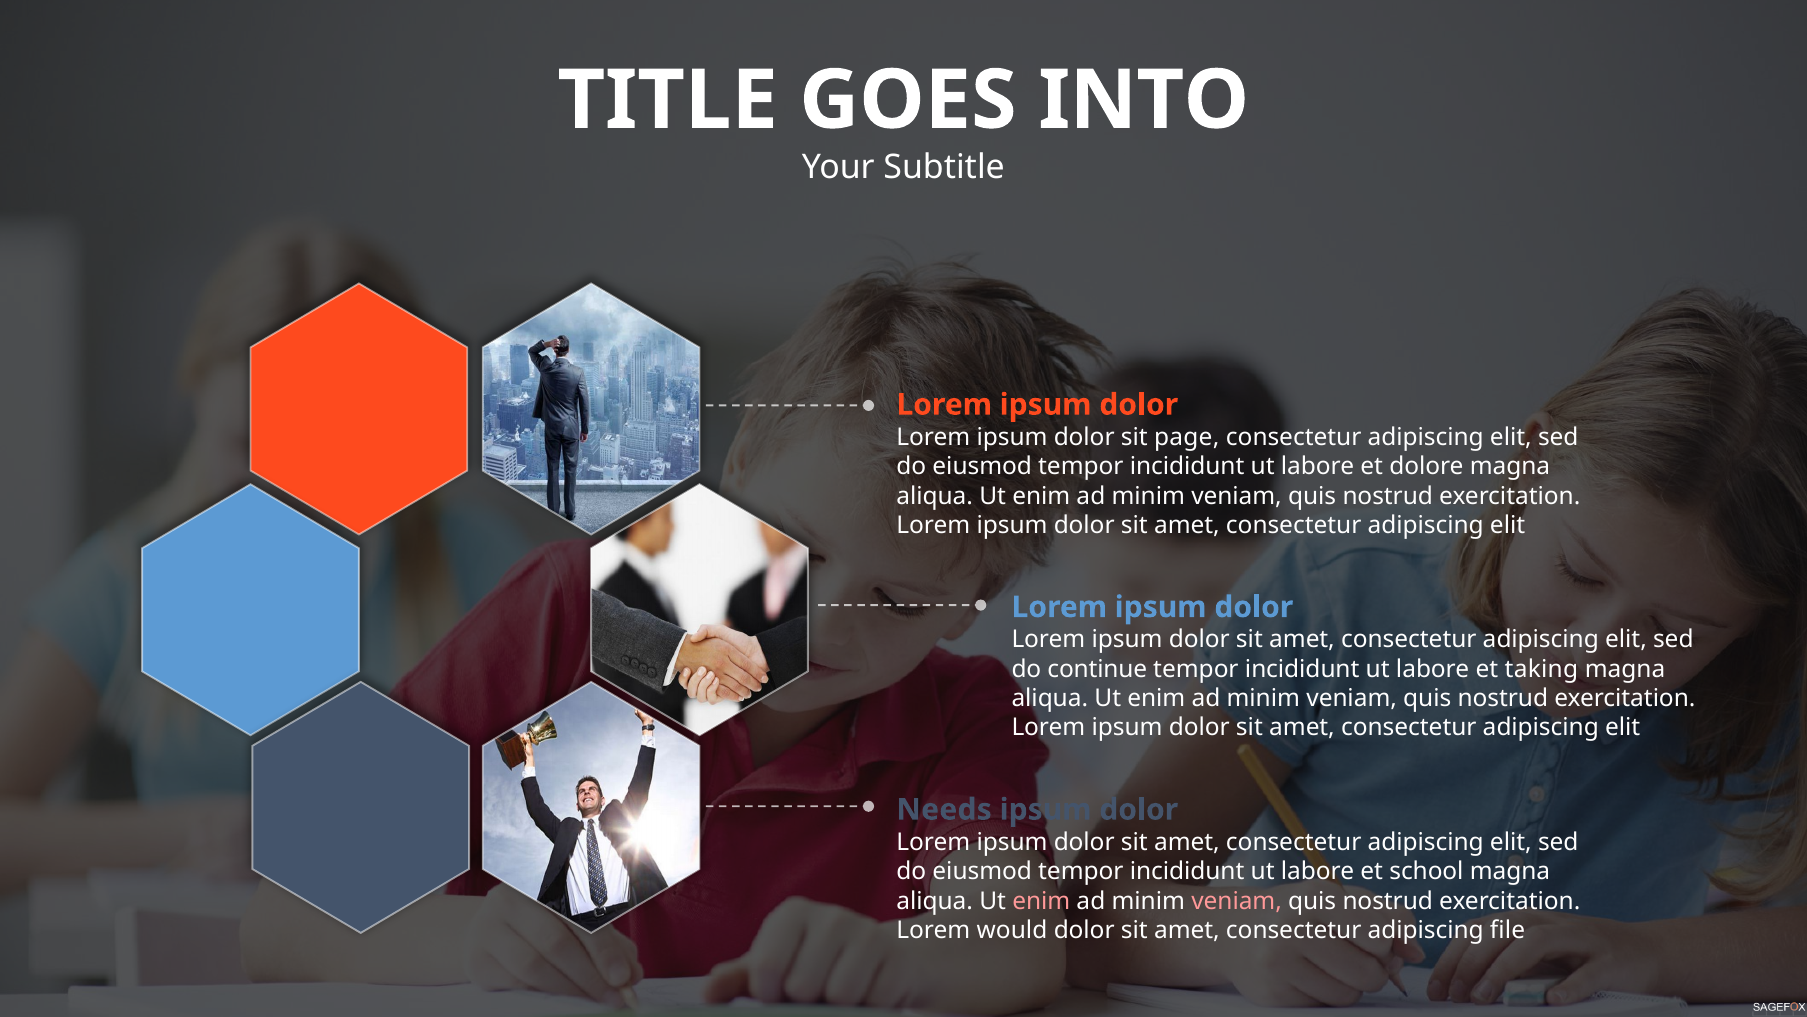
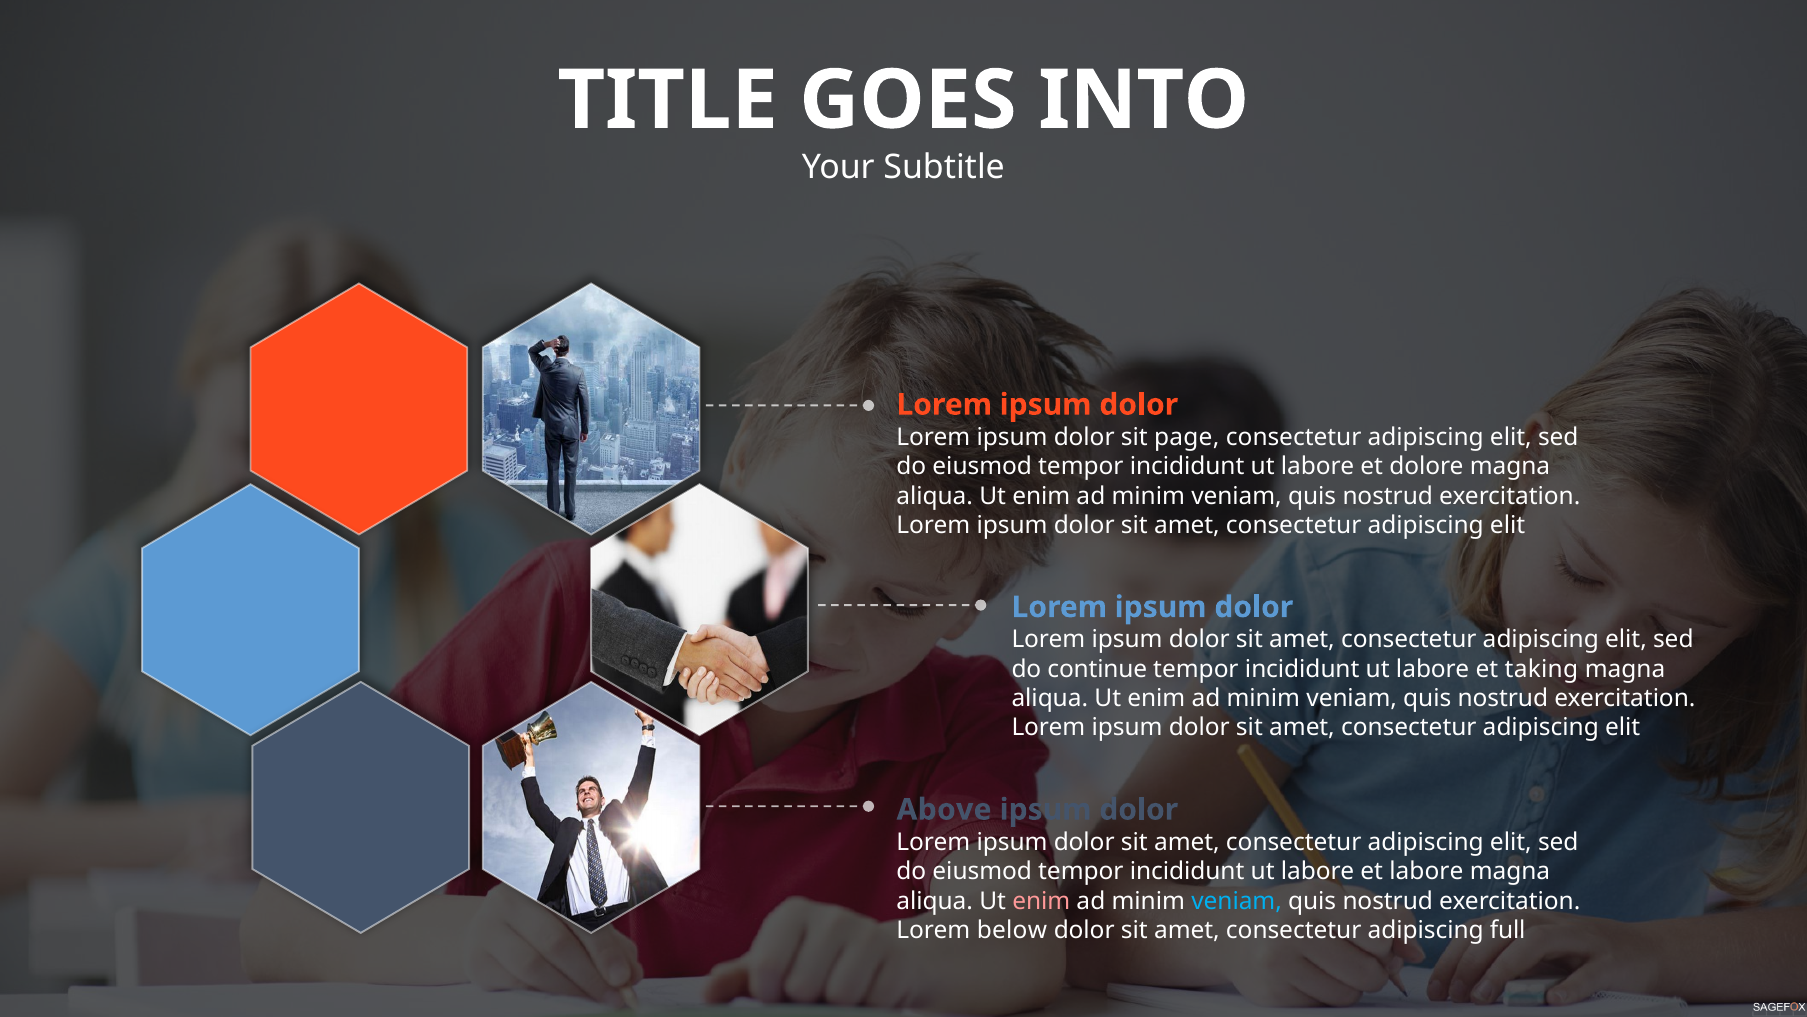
Needs: Needs -> Above
et school: school -> labore
veniam at (1237, 900) colour: pink -> light blue
would: would -> below
file: file -> full
